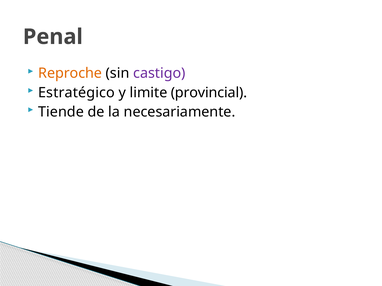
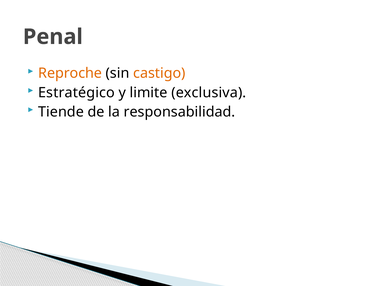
castigo colour: purple -> orange
provincial: provincial -> exclusiva
necesariamente: necesariamente -> responsabilidad
